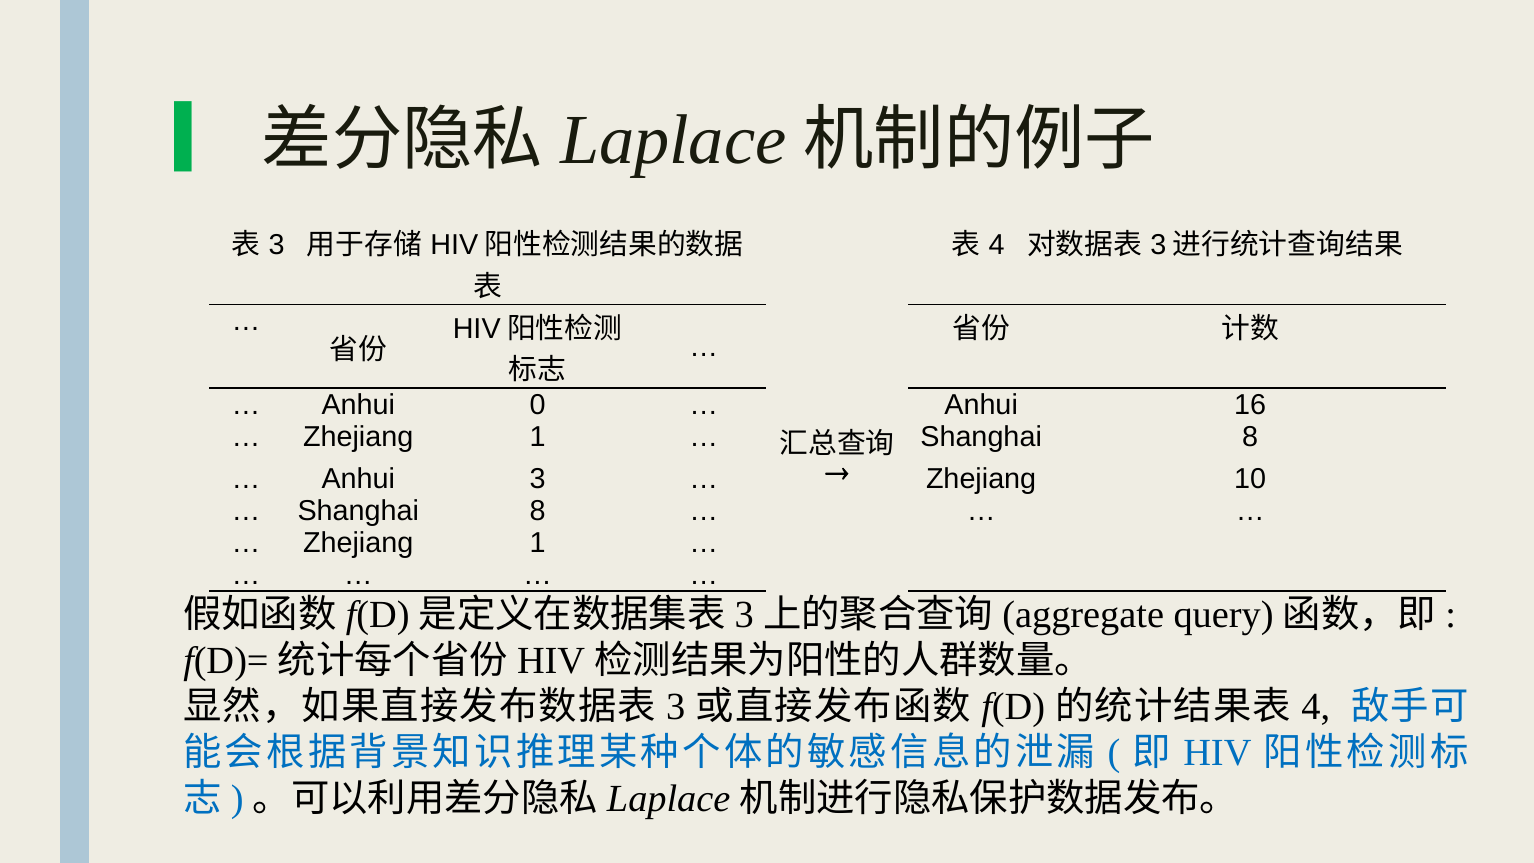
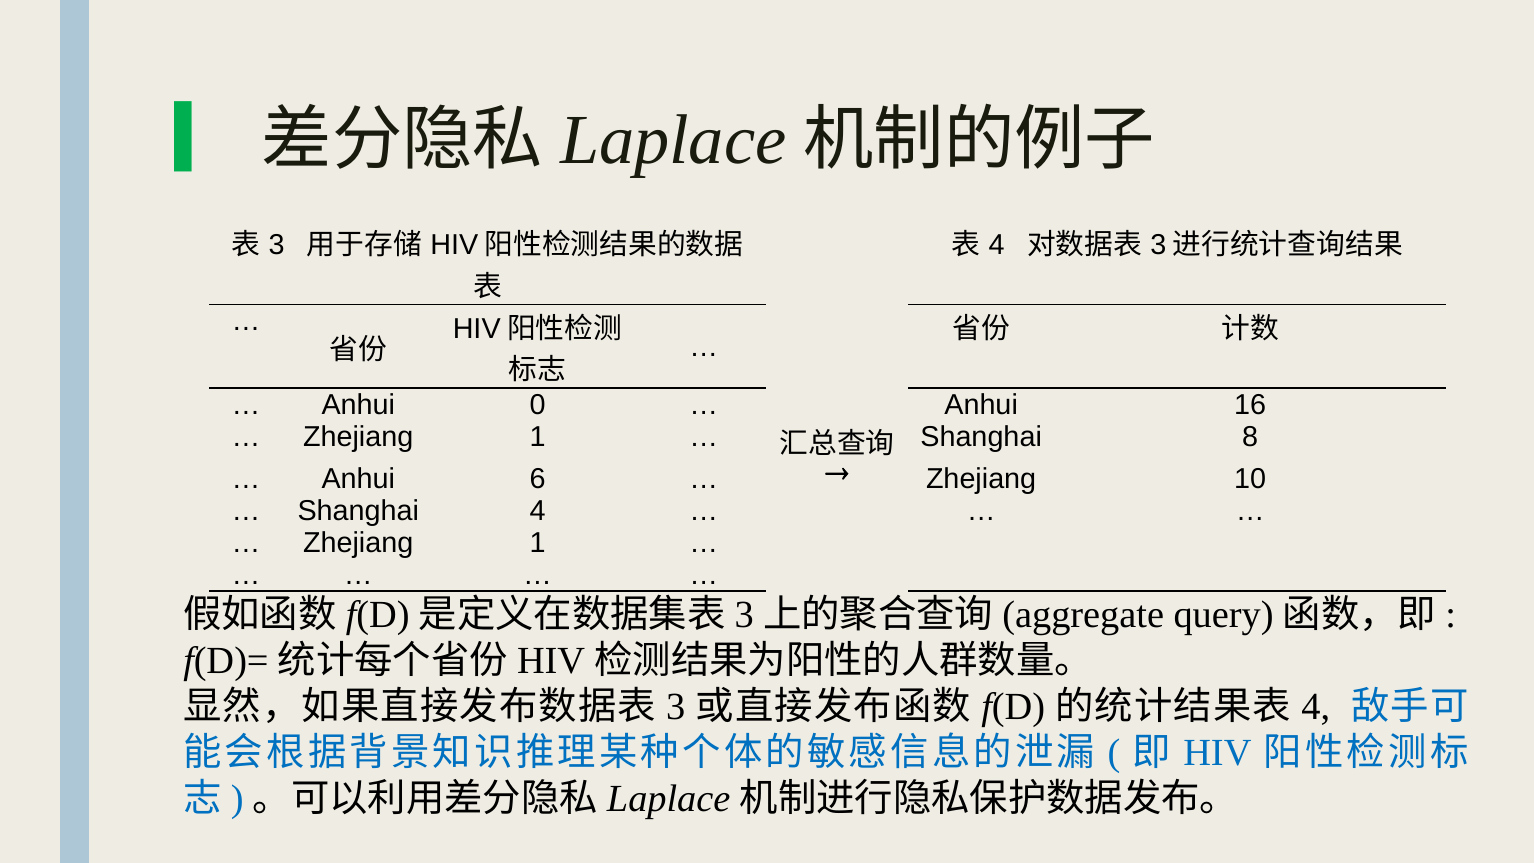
Anhui 3: 3 -> 6
8 at (538, 511): 8 -> 4
